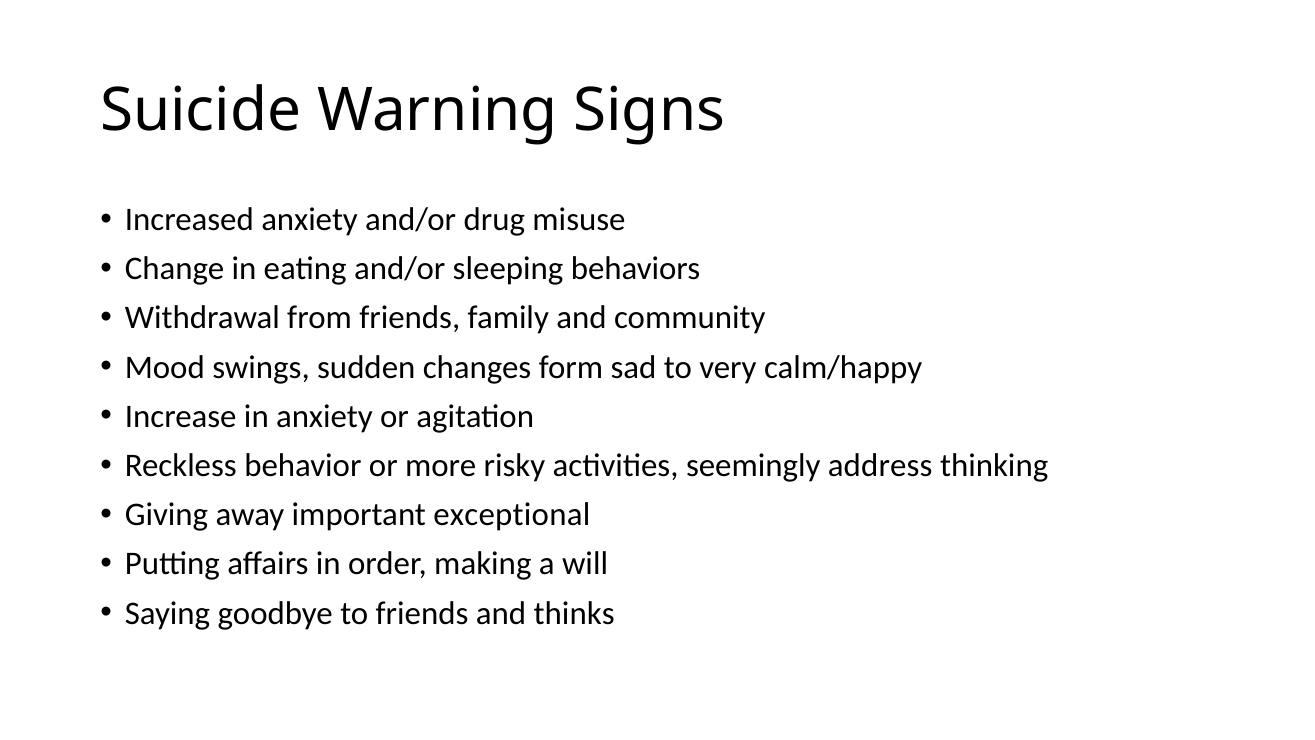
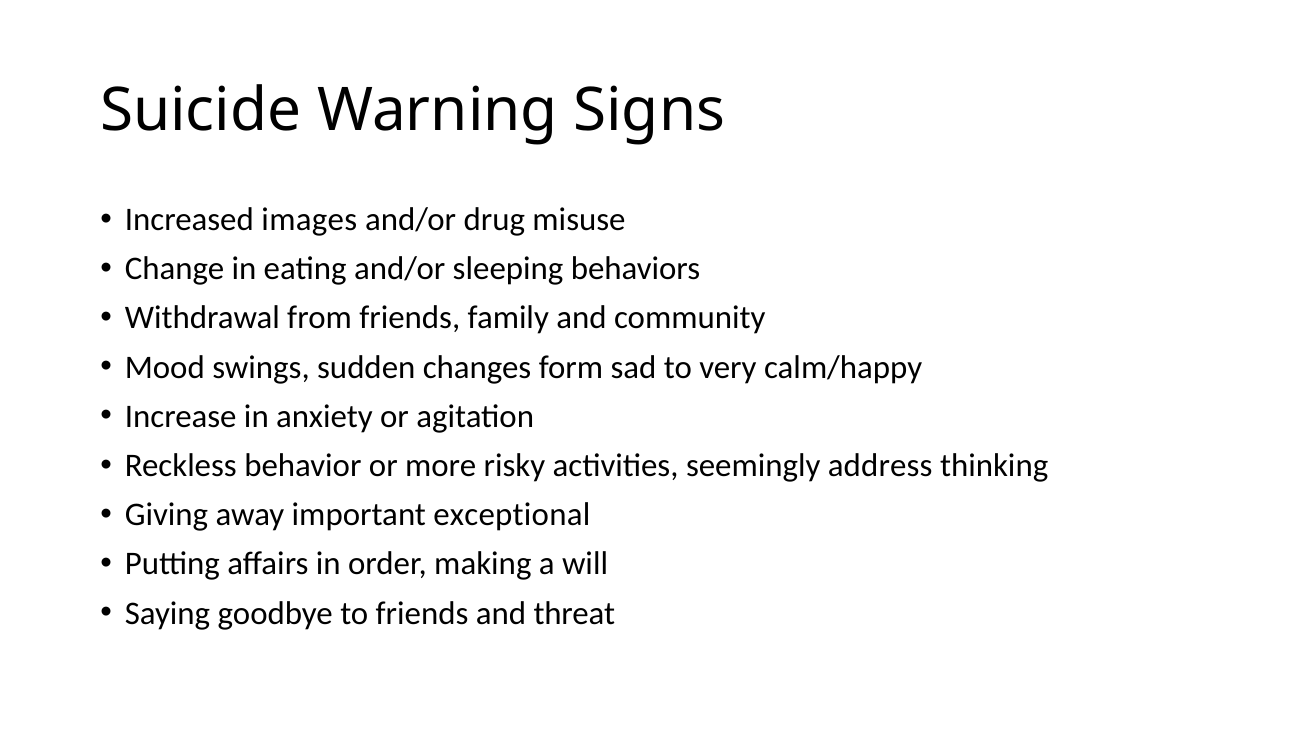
Increased anxiety: anxiety -> images
thinks: thinks -> threat
